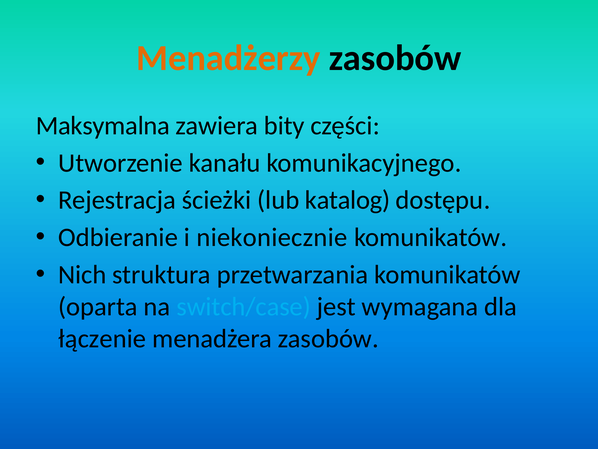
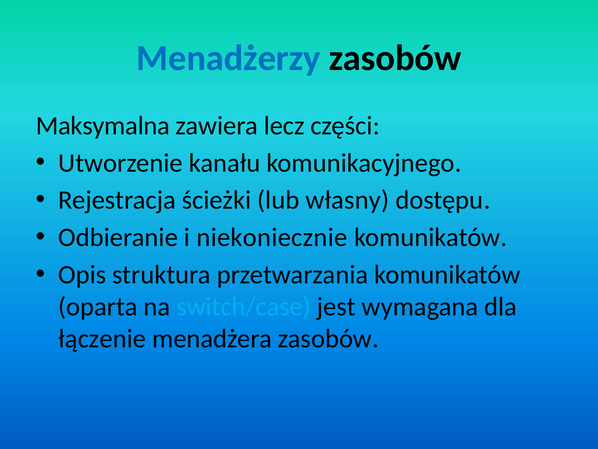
Menadżerzy colour: orange -> blue
bity: bity -> lecz
katalog: katalog -> własny
Nich: Nich -> Opis
